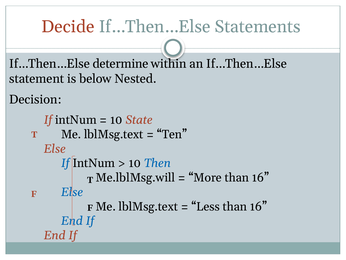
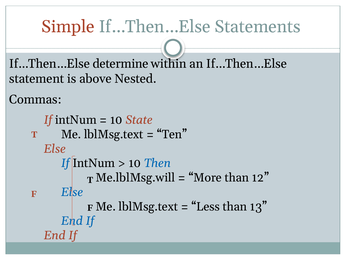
Decide: Decide -> Simple
below: below -> above
Decision: Decision -> Commas
More than 16: 16 -> 12
Less than 16: 16 -> 13
